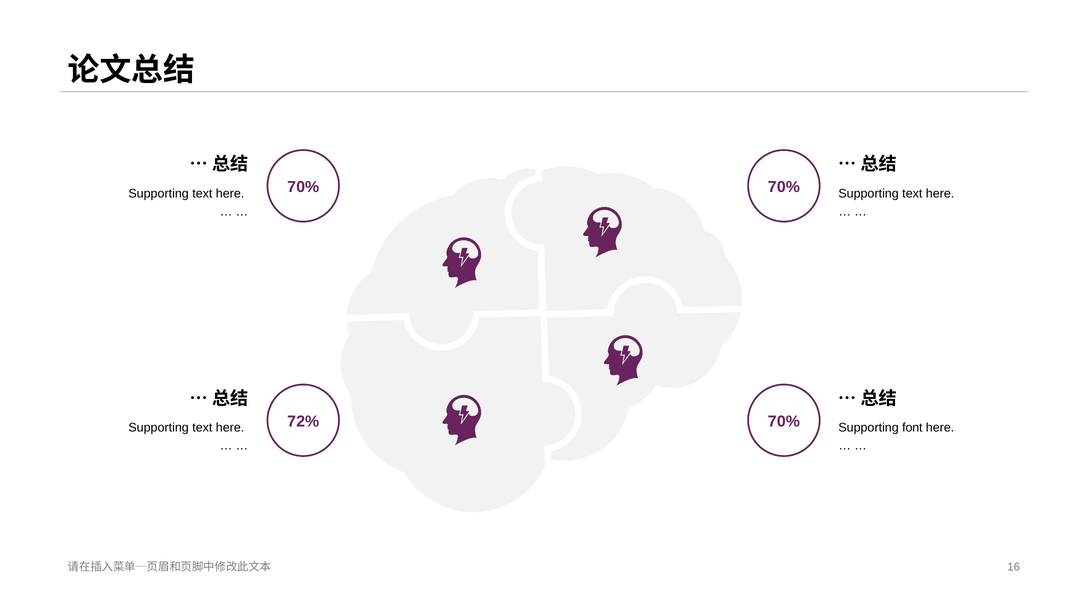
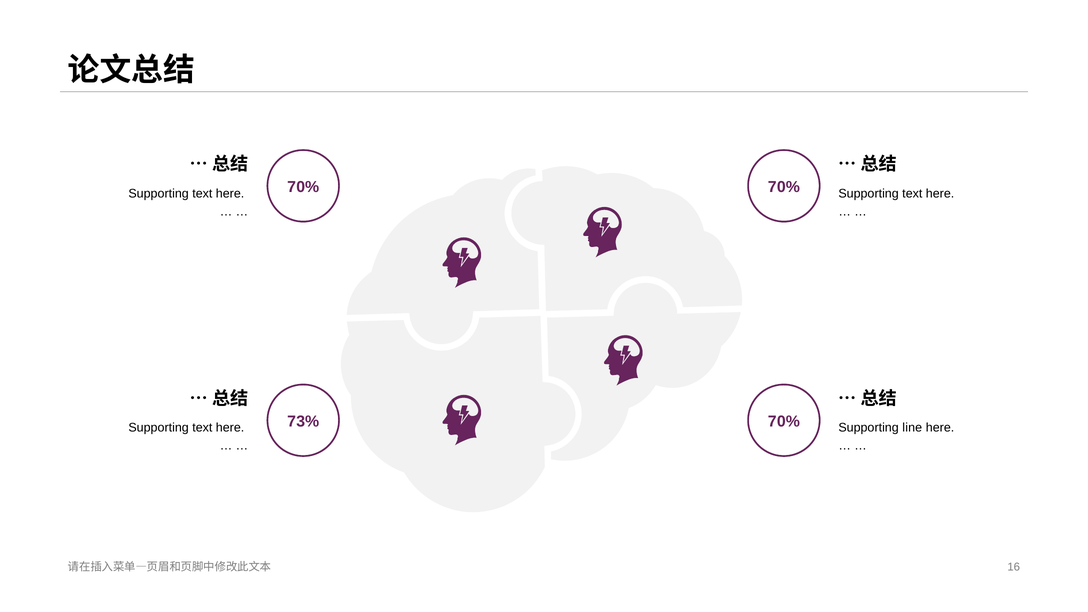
2%: 2% -> 3%
font: font -> line
